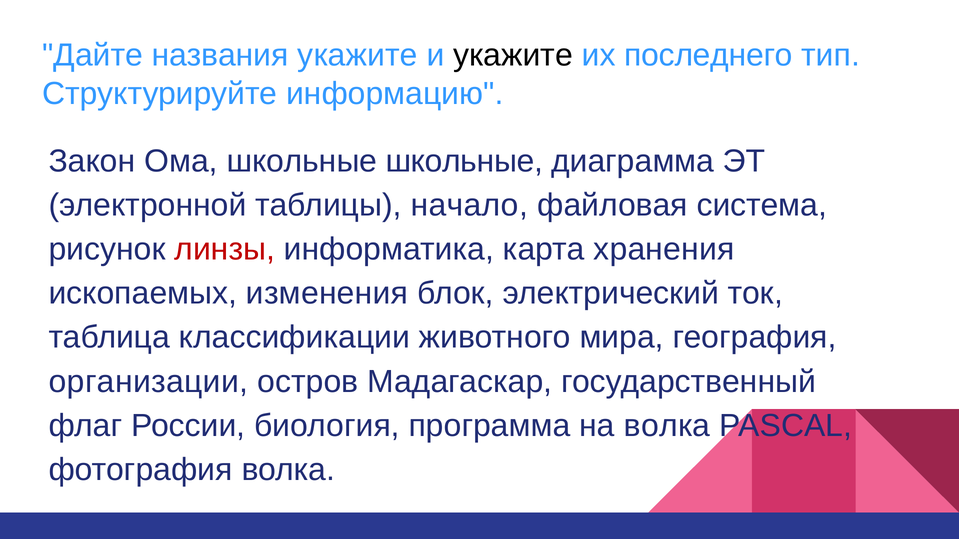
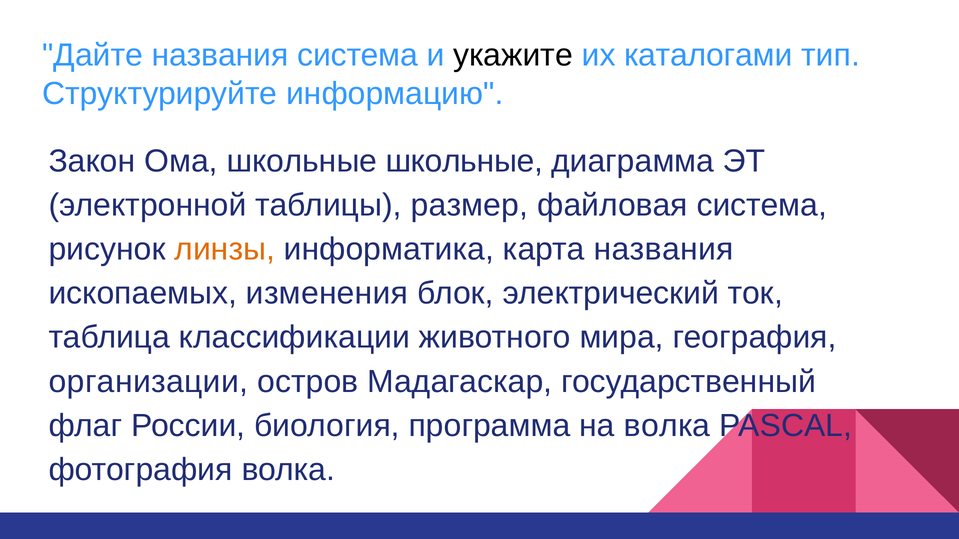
названия укажите: укажите -> система
последнего: последнего -> каталогами
начало: начало -> размер
линзы colour: red -> orange
карта хранения: хранения -> названия
